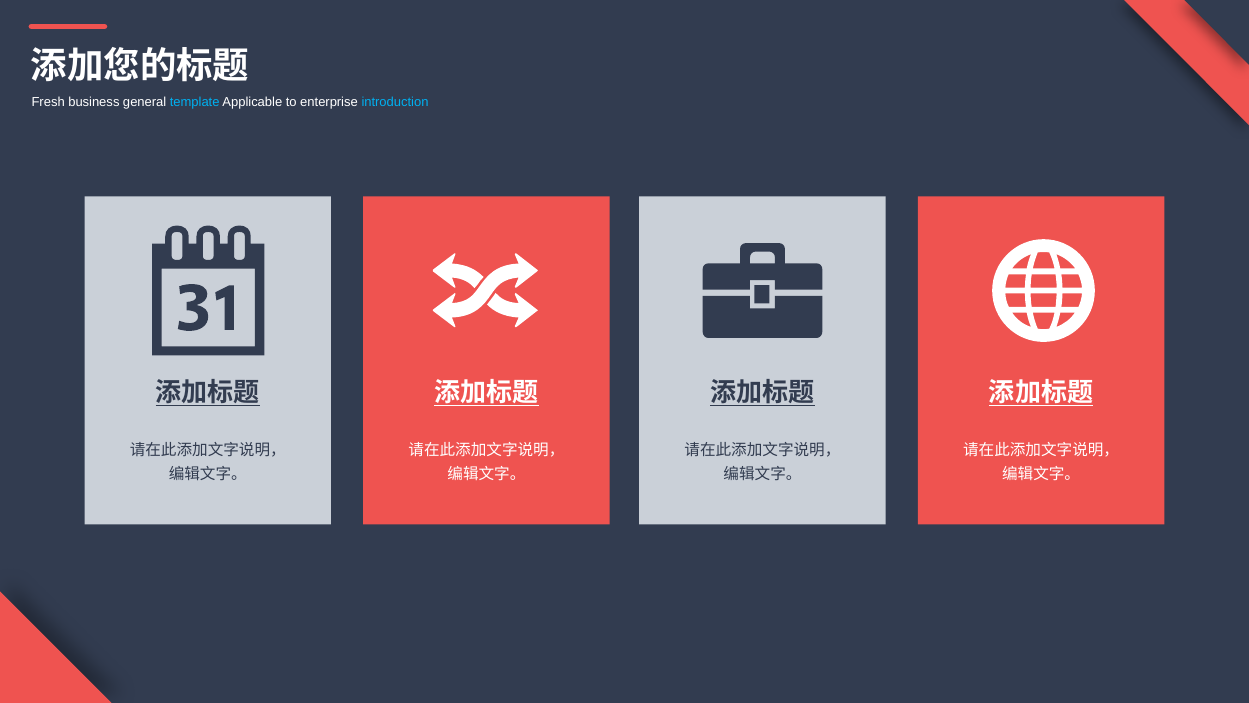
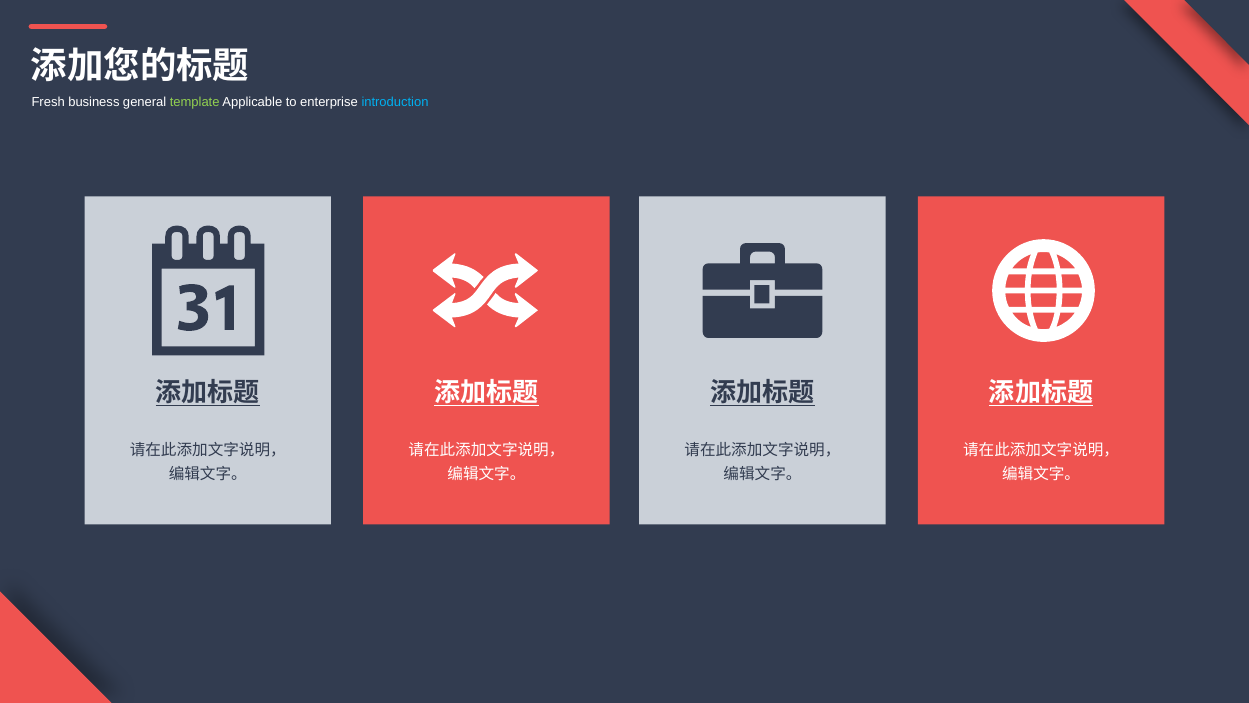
template colour: light blue -> light green
